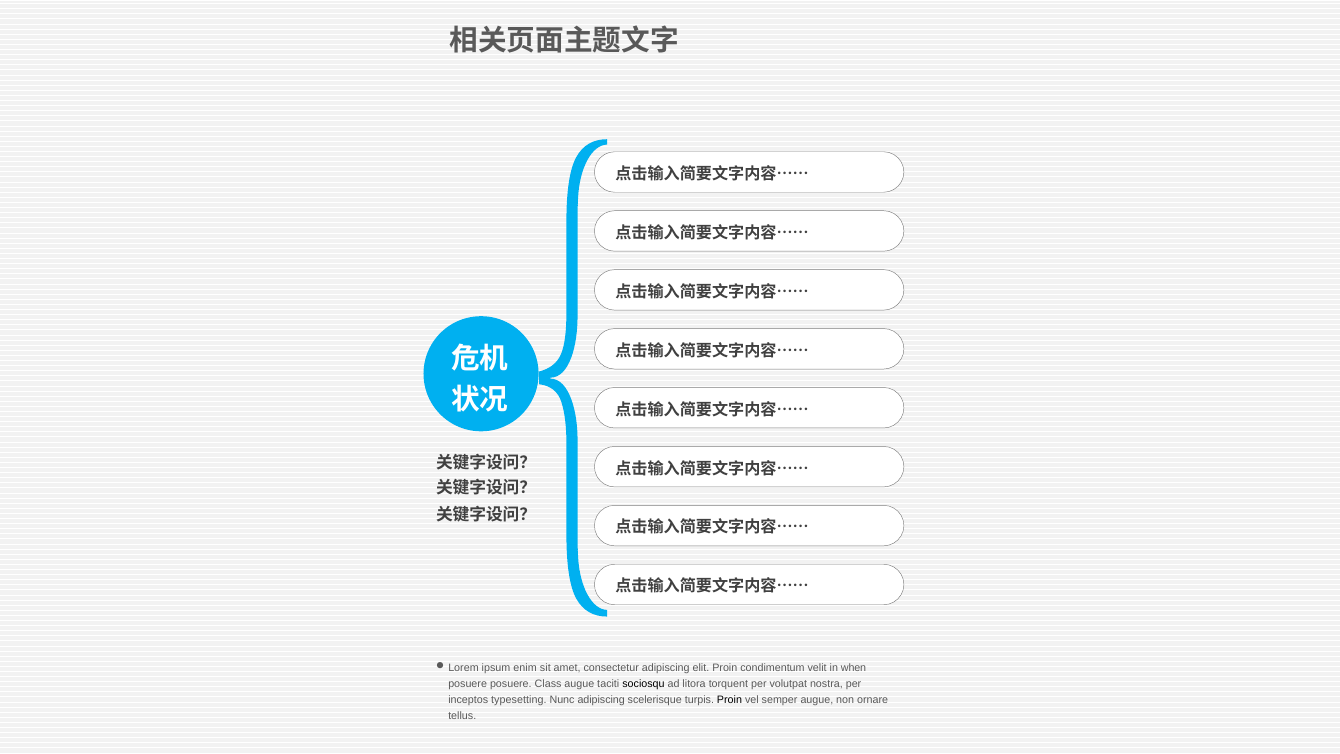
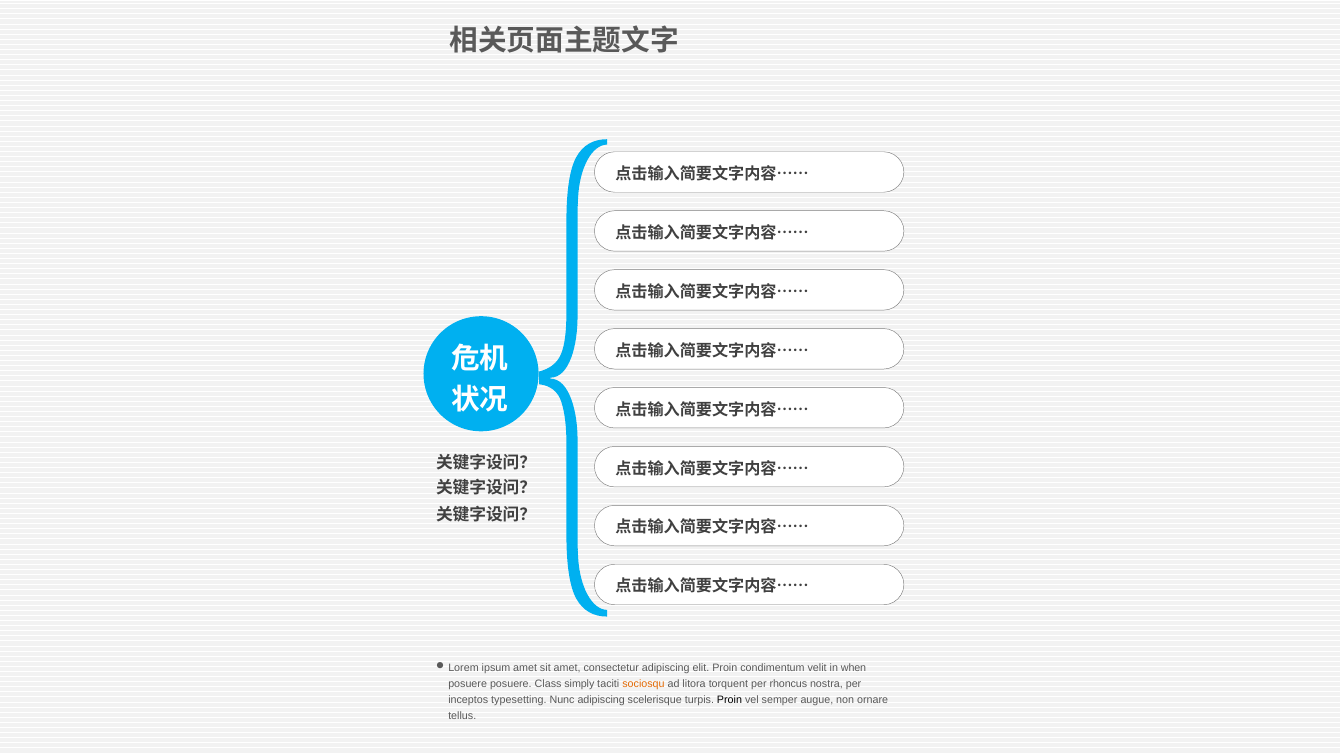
ipsum enim: enim -> amet
Class augue: augue -> simply
sociosqu colour: black -> orange
volutpat: volutpat -> rhoncus
